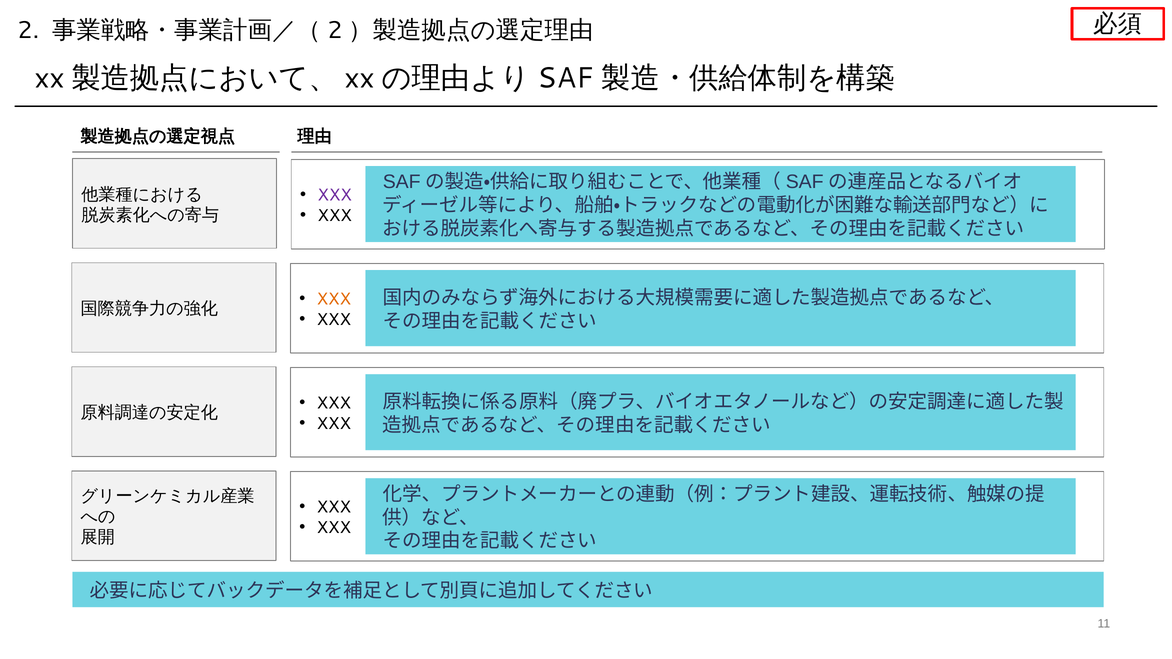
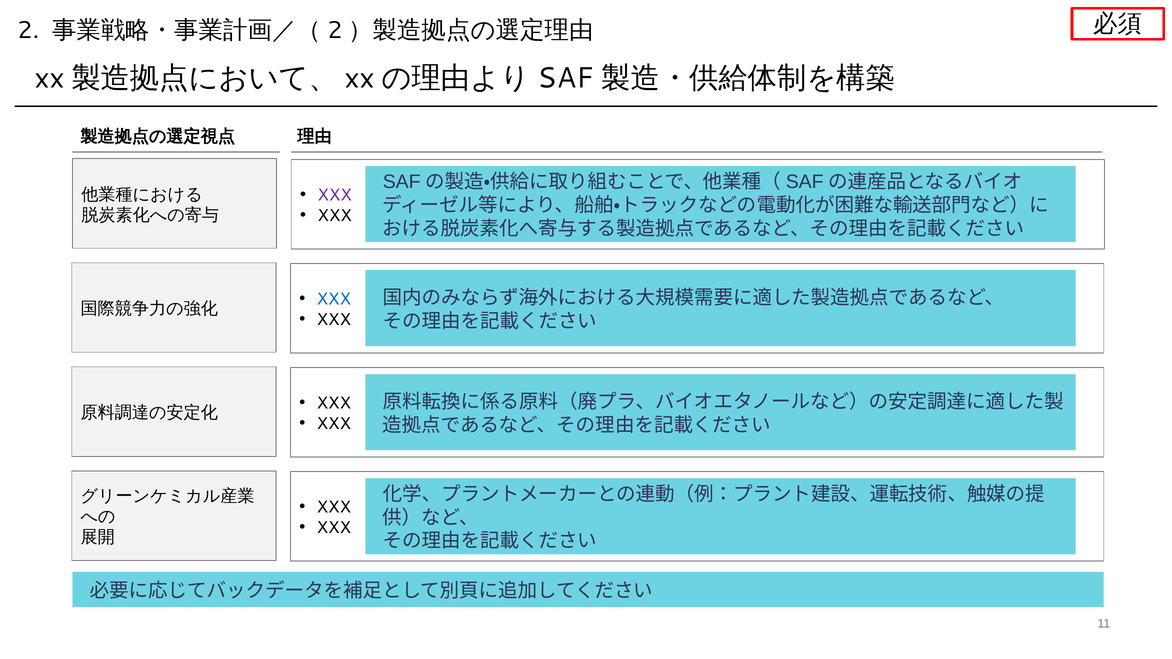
XXX at (334, 299) colour: orange -> blue
